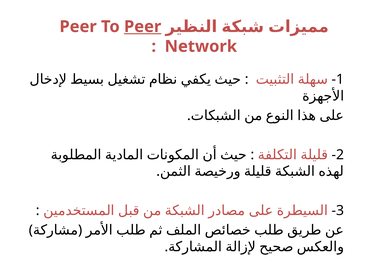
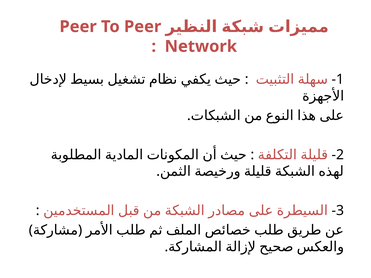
Peer at (143, 27) underline: present -> none
